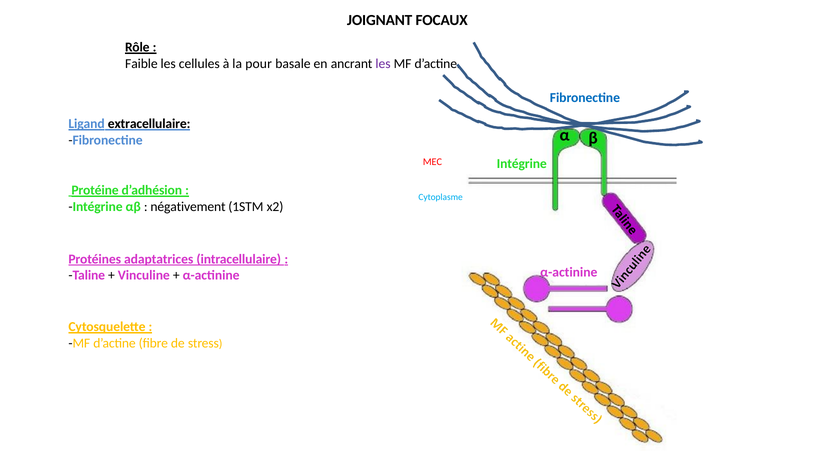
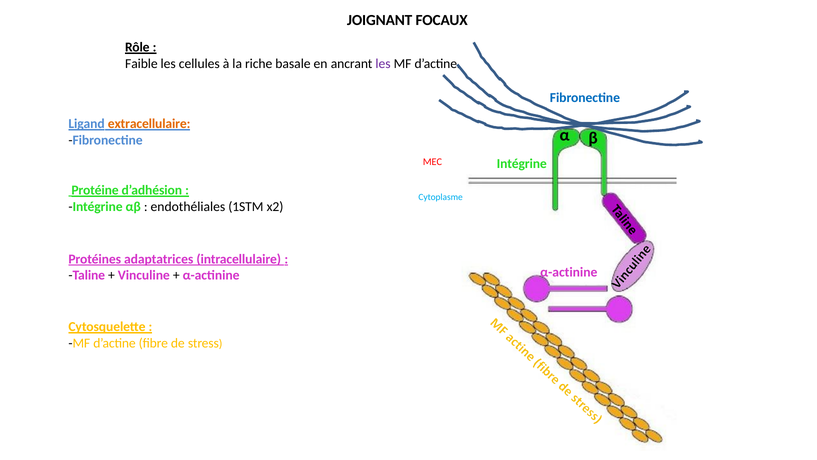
pour: pour -> riche
extracellulaire colour: black -> orange
négativement: négativement -> endothéliales
